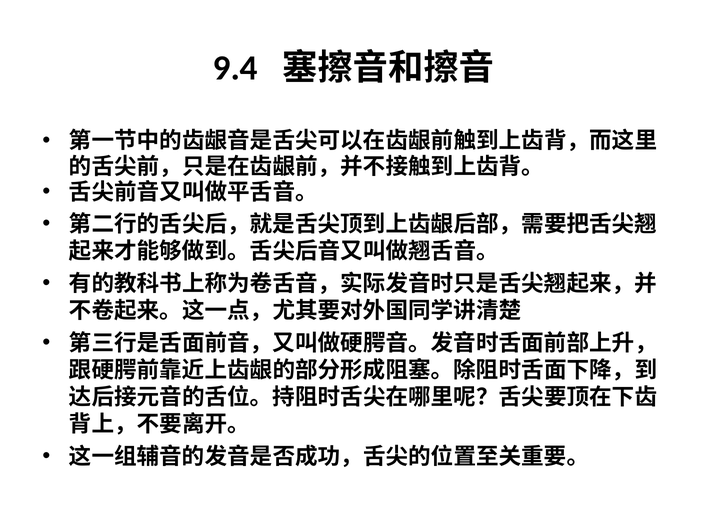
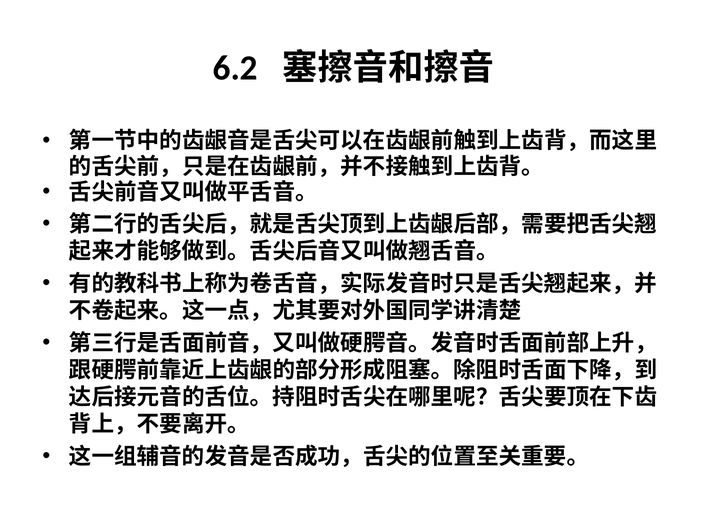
9.4: 9.4 -> 6.2
